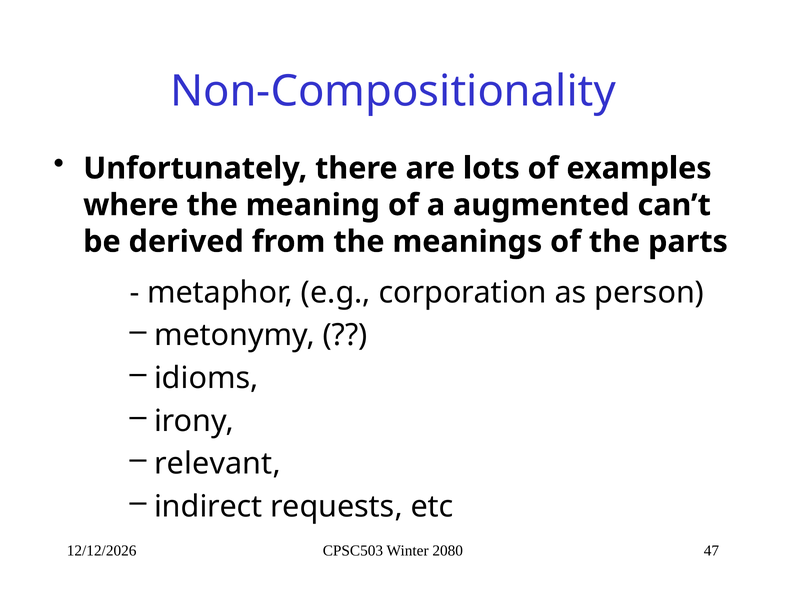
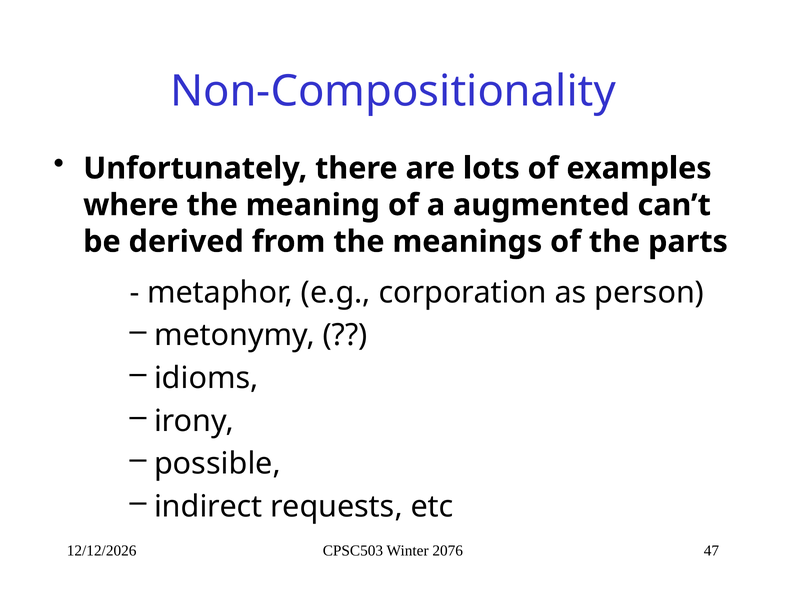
relevant: relevant -> possible
2080: 2080 -> 2076
